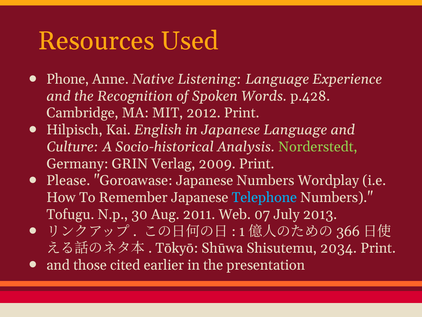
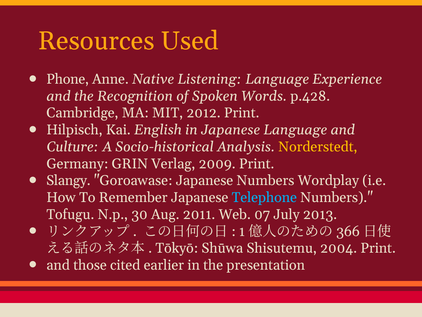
Norderstedt colour: light green -> yellow
Please: Please -> Slangy
2034: 2034 -> 2004
